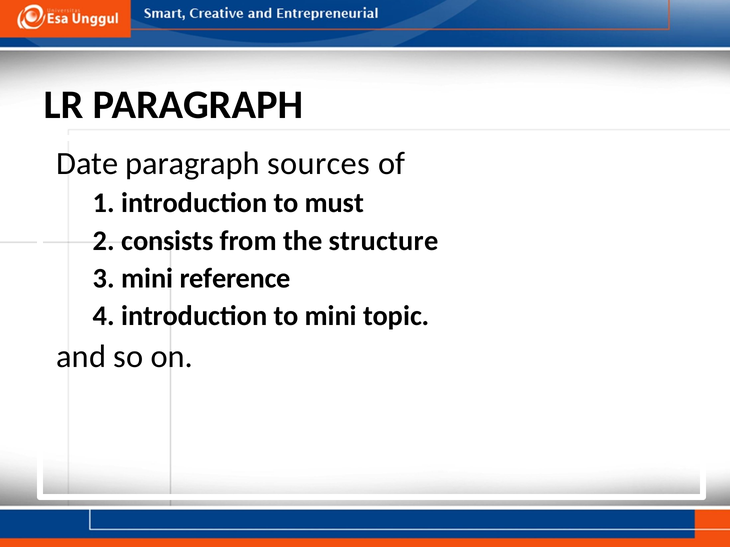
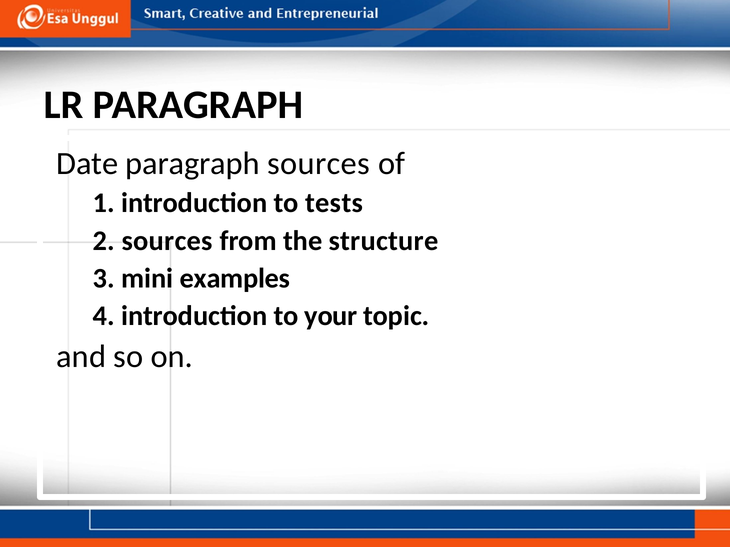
must: must -> tests
2 consists: consists -> sources
reference: reference -> examples
to mini: mini -> your
